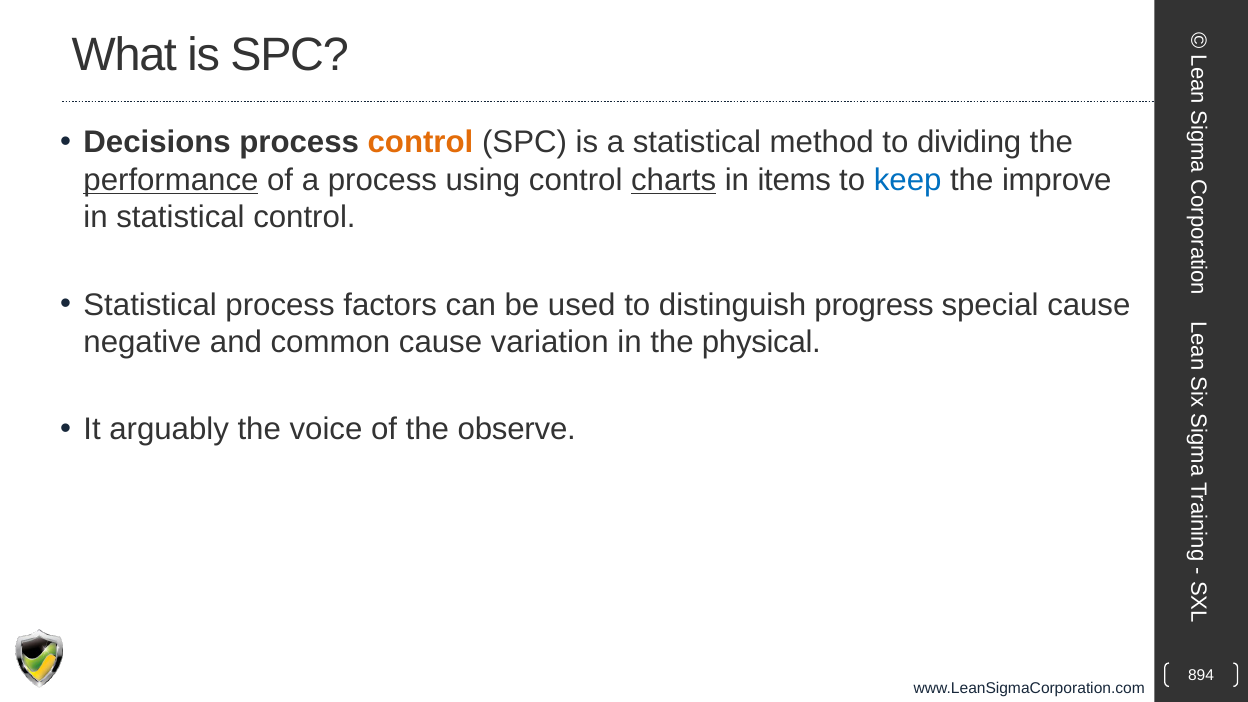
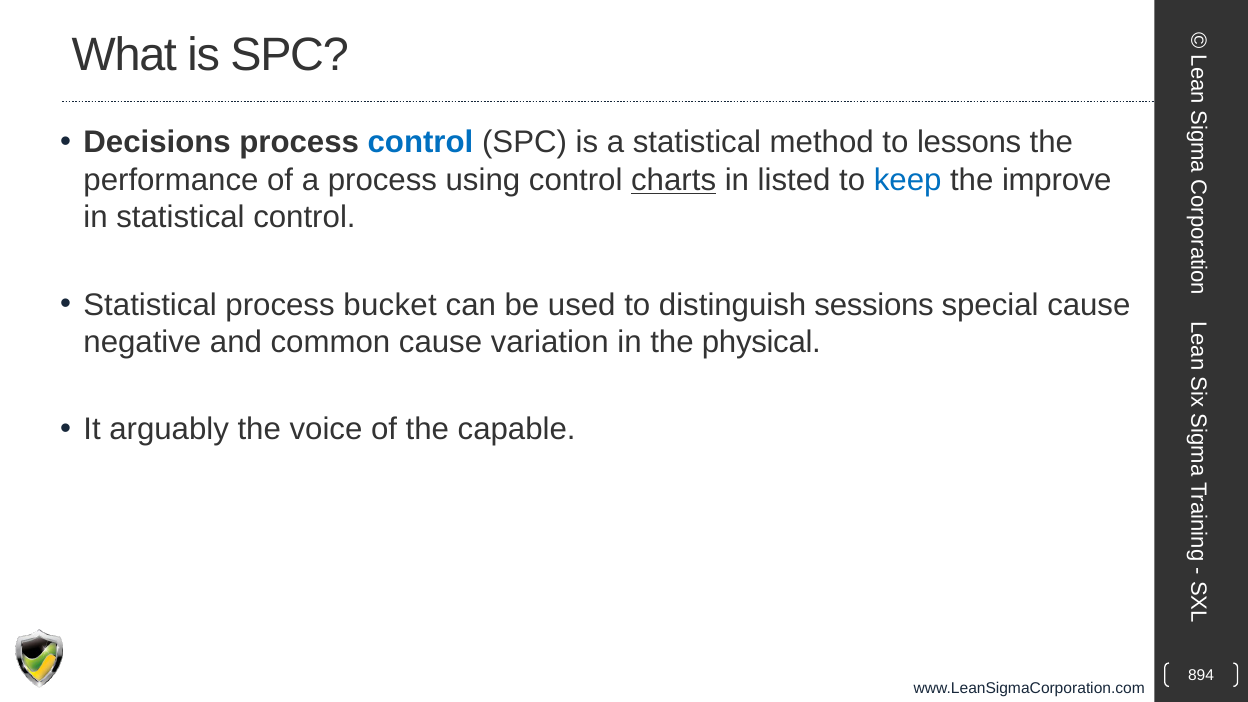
control at (420, 143) colour: orange -> blue
dividing: dividing -> lessons
performance underline: present -> none
items: items -> listed
factors: factors -> bucket
progress: progress -> sessions
observe: observe -> capable
